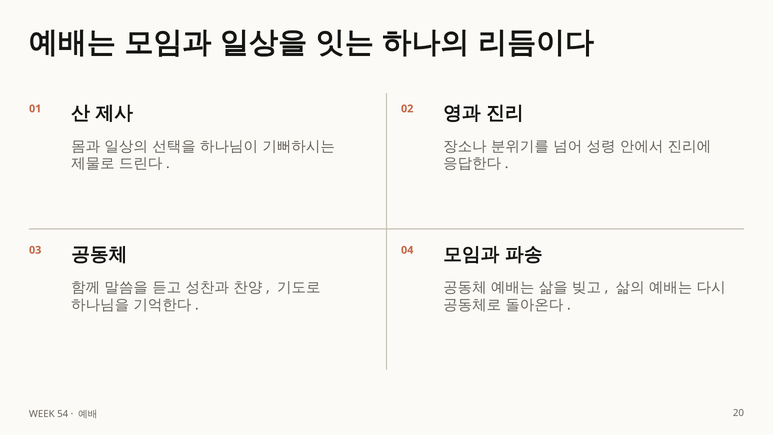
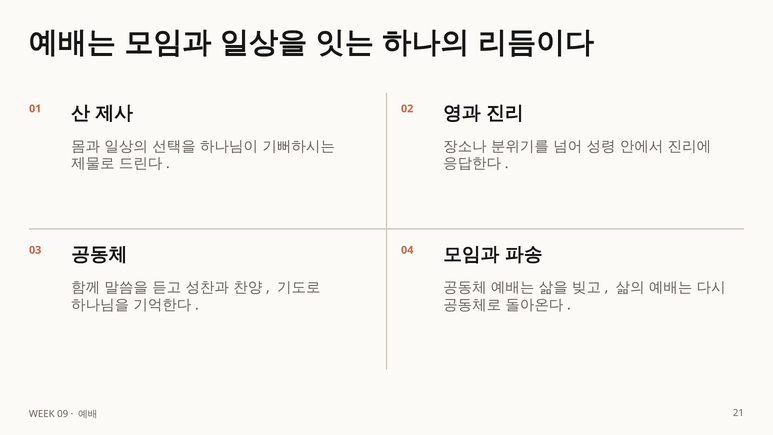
54: 54 -> 09
20: 20 -> 21
